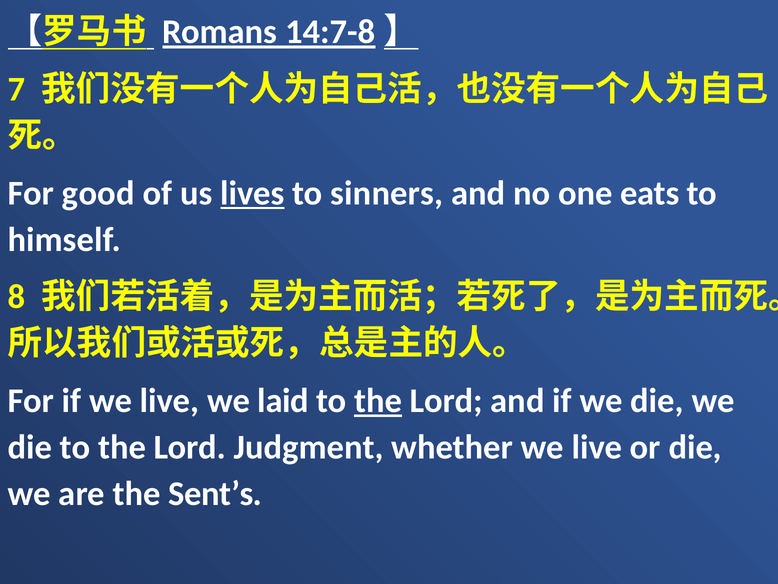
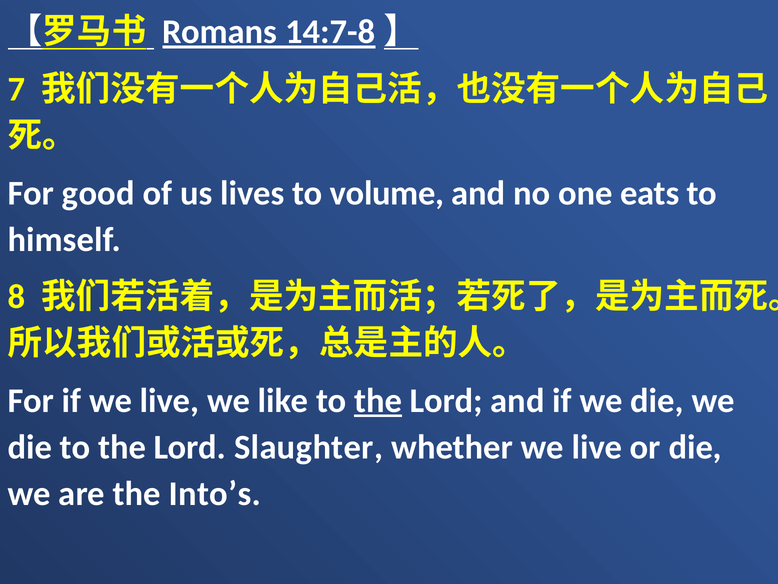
lives underline: present -> none
sinners: sinners -> volume
laid: laid -> like
Judgment: Judgment -> Slaughter
Sent’s: Sent’s -> Into’s
